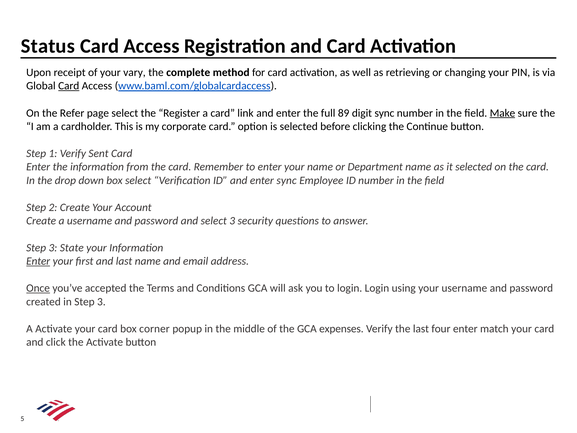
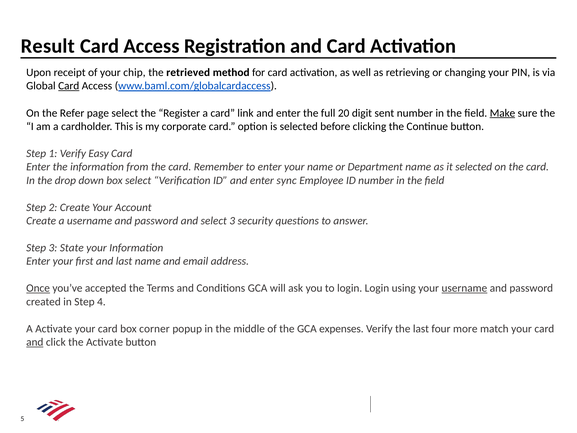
Status: Status -> Result
vary: vary -> chip
complete: complete -> retrieved
89: 89 -> 20
digit sync: sync -> sent
Sent: Sent -> Easy
Enter at (38, 261) underline: present -> none
username at (464, 288) underline: none -> present
in Step 3: 3 -> 4
four enter: enter -> more
and at (35, 342) underline: none -> present
